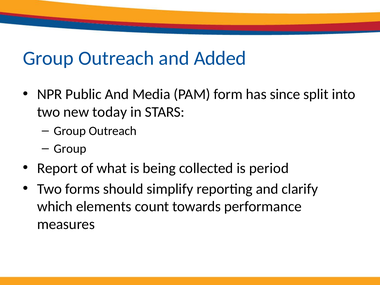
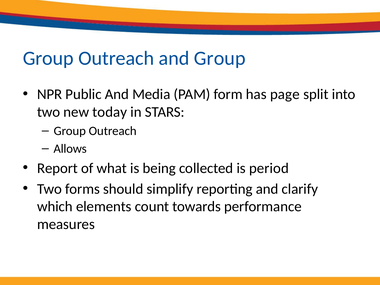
and Added: Added -> Group
since: since -> page
Group at (70, 149): Group -> Allows
